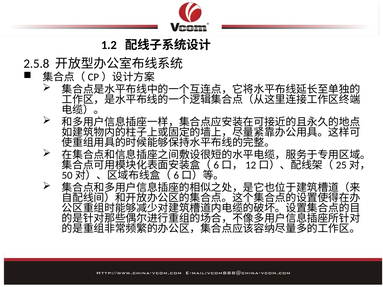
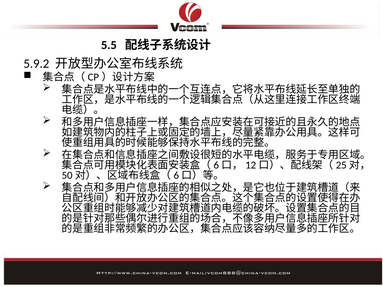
1.2: 1.2 -> 5.5
2.5.8: 2.5.8 -> 5.9.2
